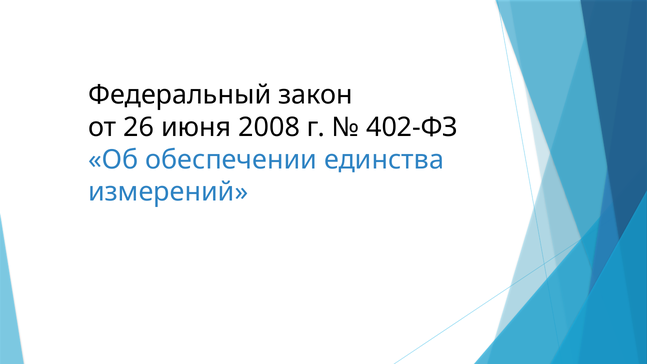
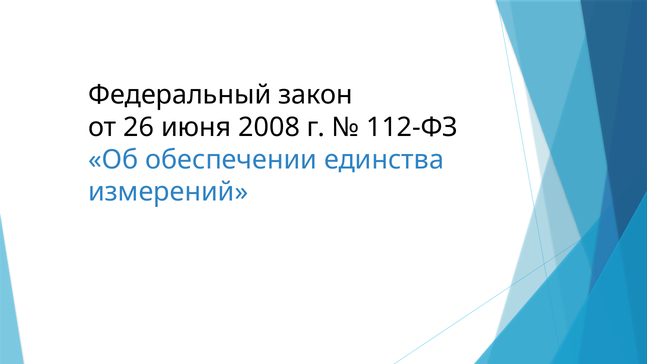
402-ФЗ: 402-ФЗ -> 112-ФЗ
